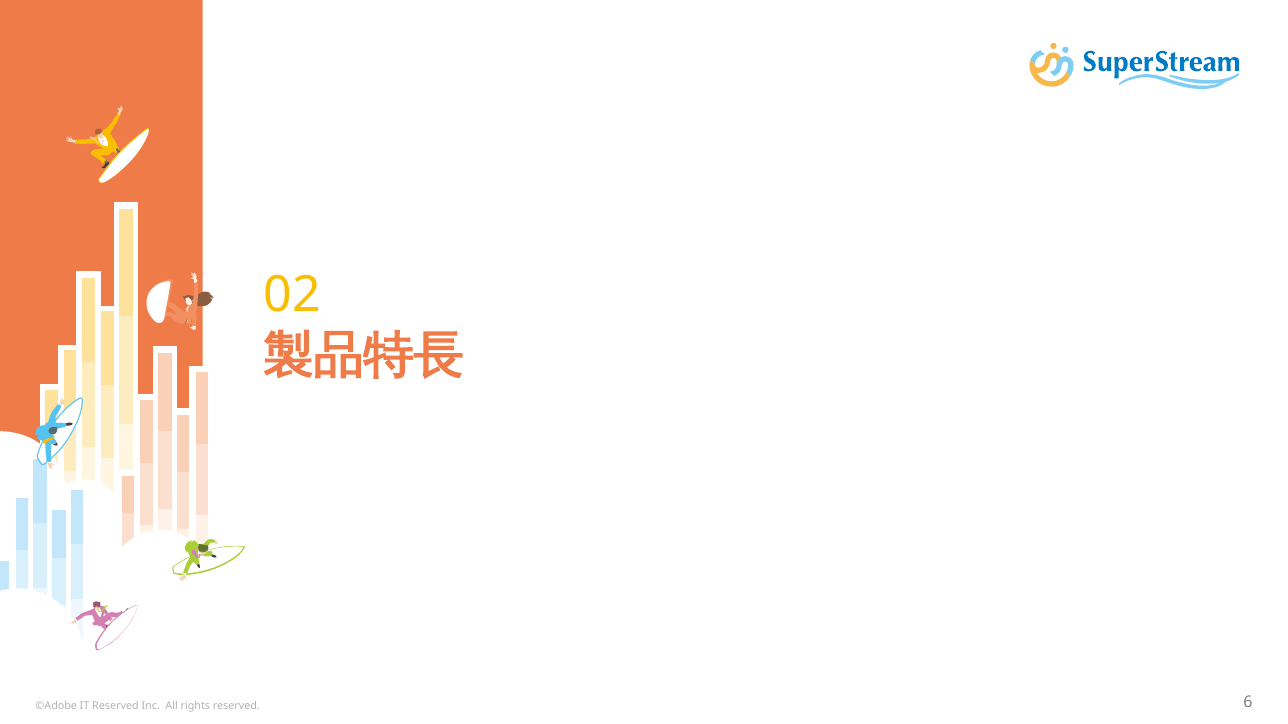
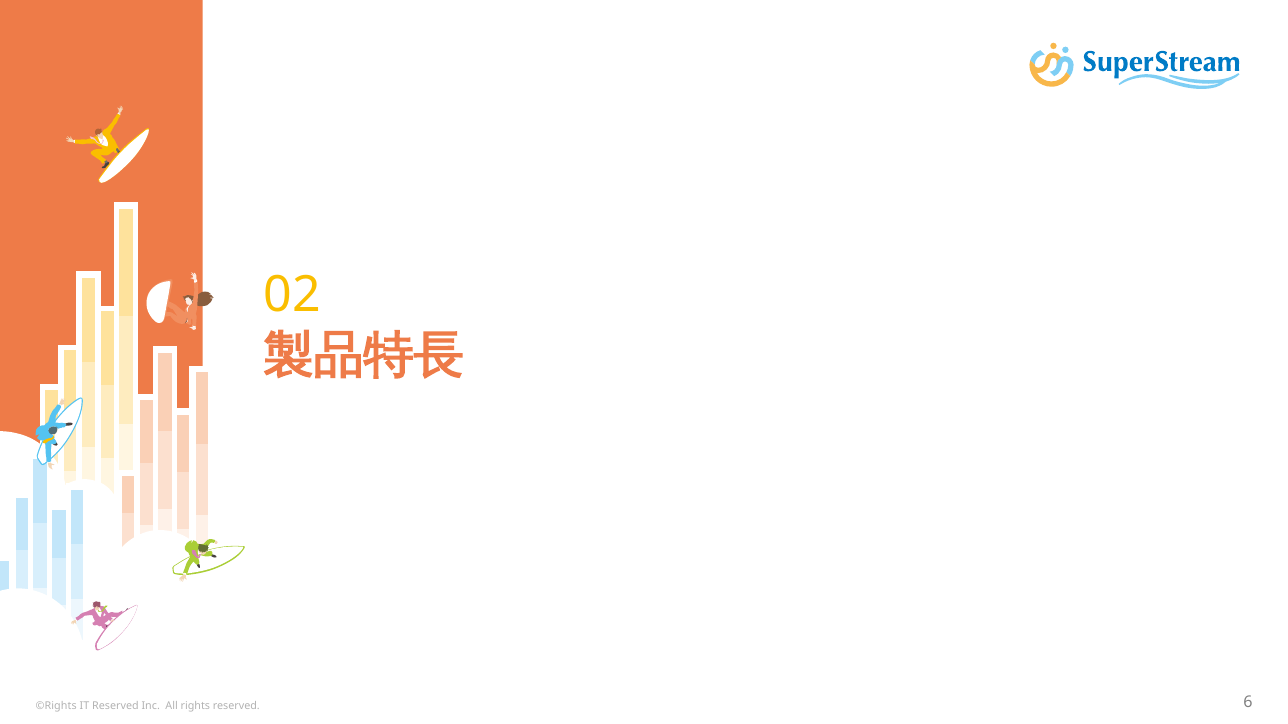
©Adobe: ©Adobe -> ©Rights
